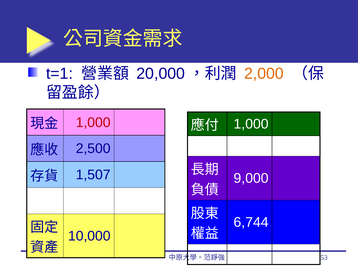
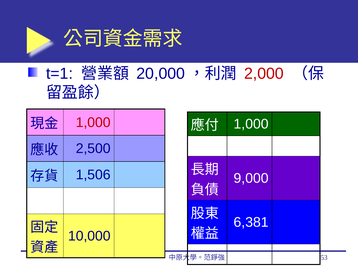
2,000 colour: orange -> red
1,507: 1,507 -> 1,506
6,744: 6,744 -> 6,381
